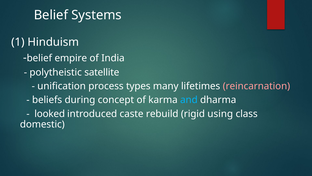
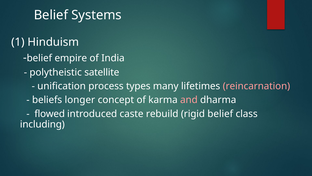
during: during -> longer
and colour: light blue -> pink
looked: looked -> flowed
rigid using: using -> belief
domestic: domestic -> including
